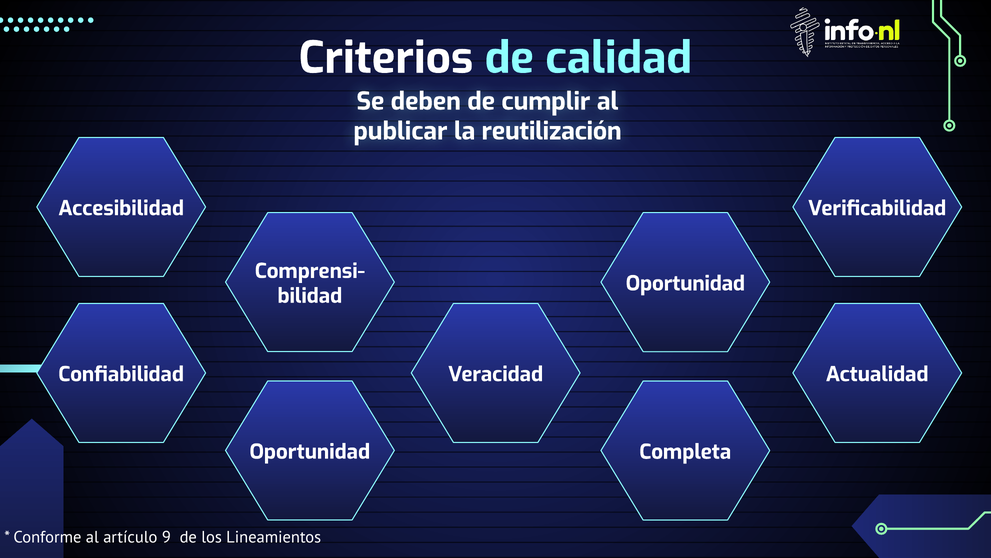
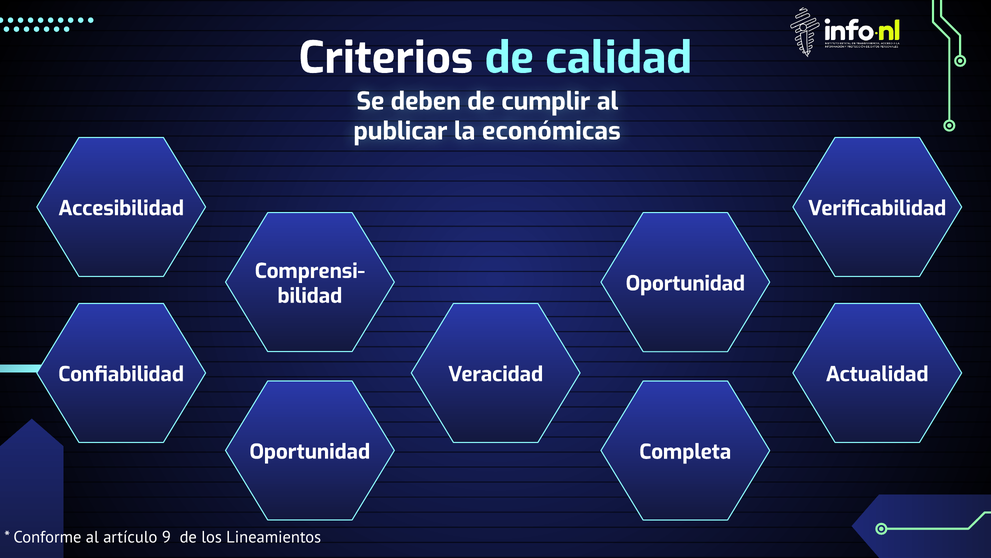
reutilización: reutilización -> económicas
